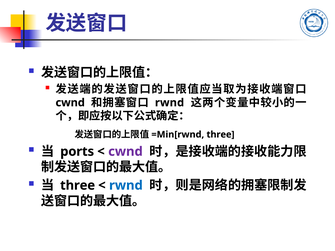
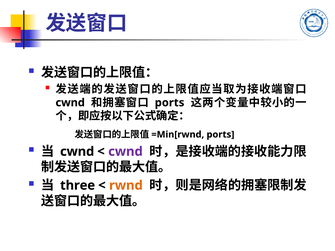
rwnd at (170, 103): rwnd -> ports
three at (221, 135): three -> ports
ports at (77, 152): ports -> cwnd
rwnd at (126, 186) colour: blue -> orange
